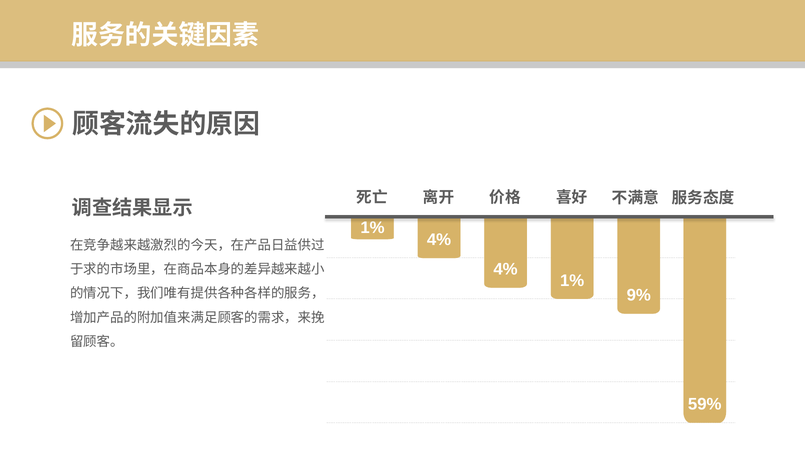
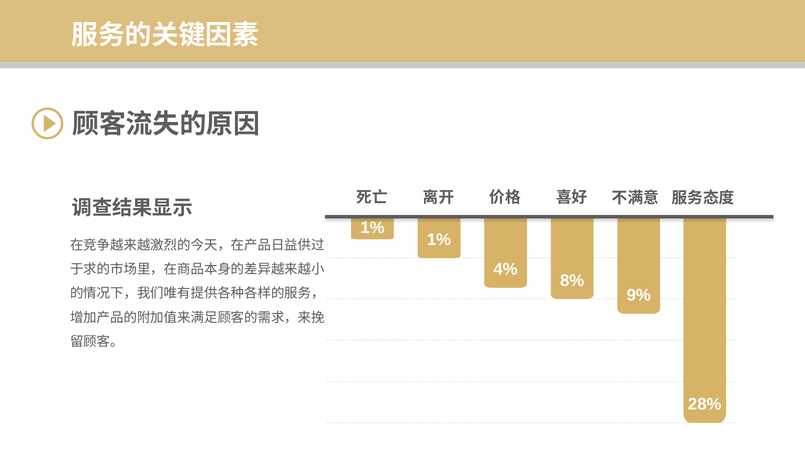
4% at (439, 240): 4% -> 1%
1% at (572, 280): 1% -> 8%
59%: 59% -> 28%
